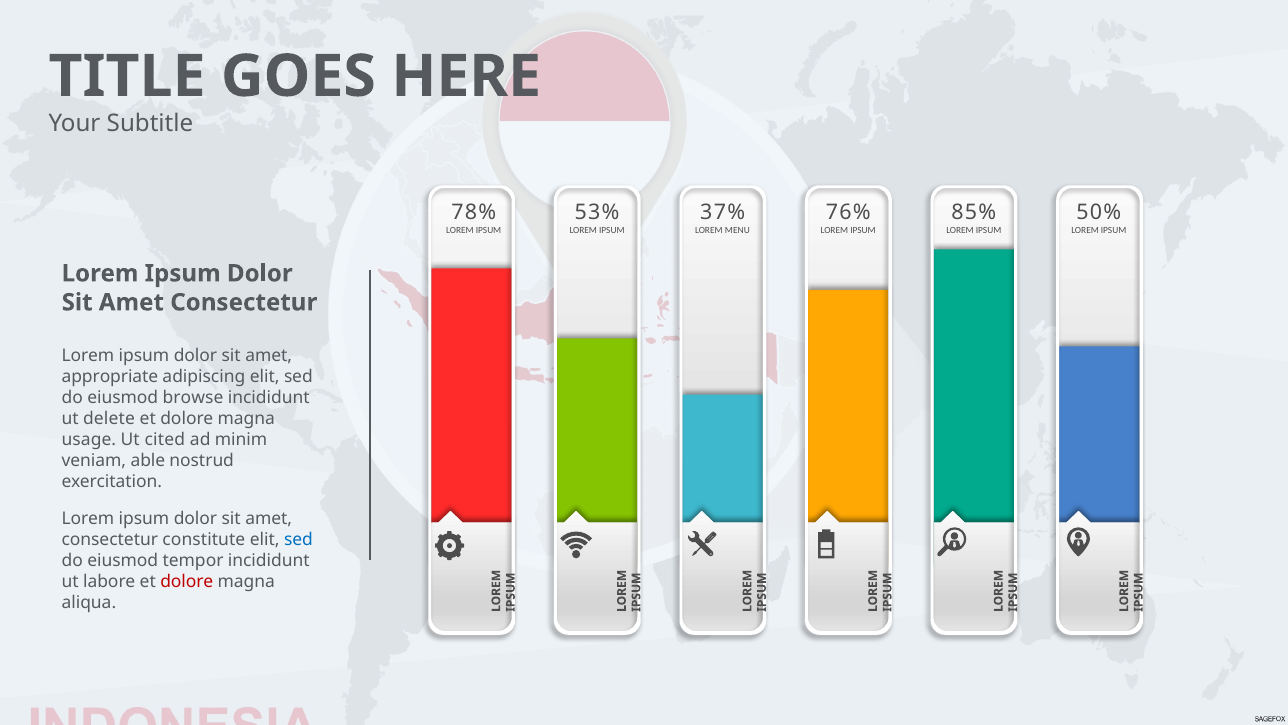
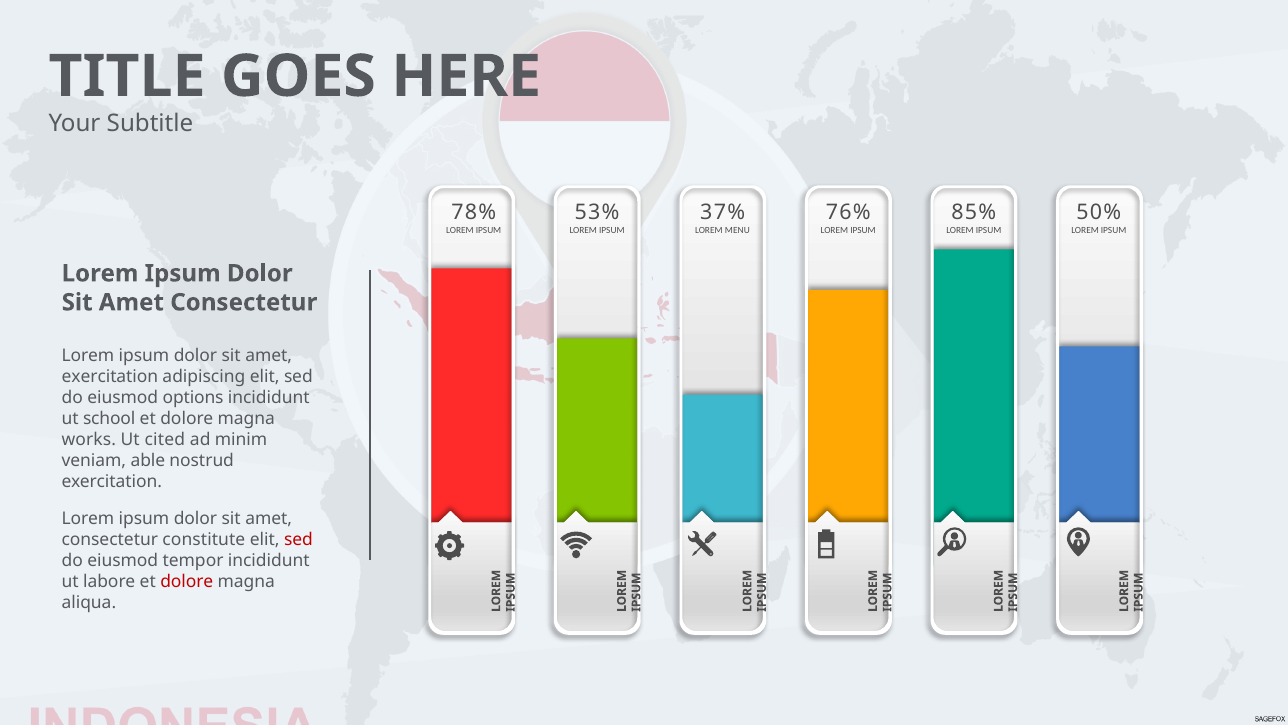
appropriate at (110, 377): appropriate -> exercitation
browse: browse -> options
delete: delete -> school
usage: usage -> works
sed at (298, 539) colour: blue -> red
